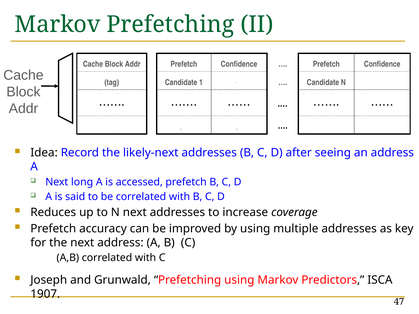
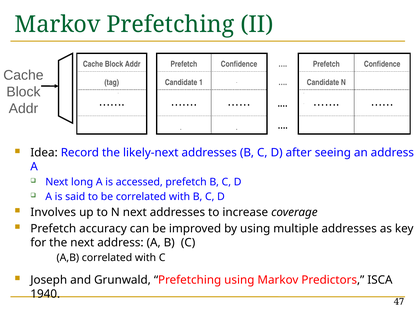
Reduces: Reduces -> Involves
1907: 1907 -> 1940
